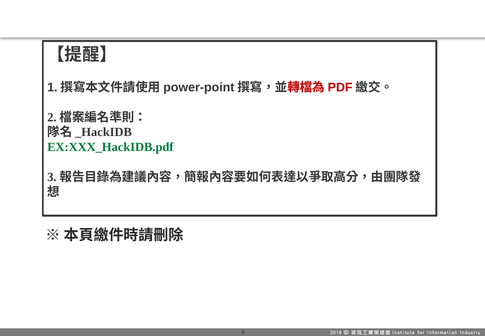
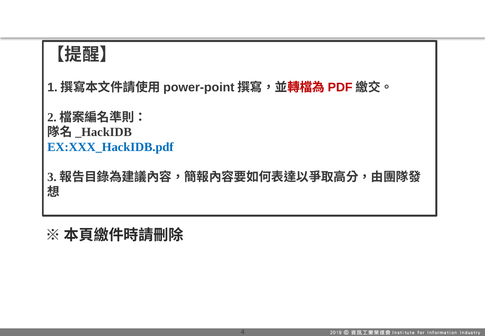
EX:XXX_HackIDB.pdf colour: green -> blue
